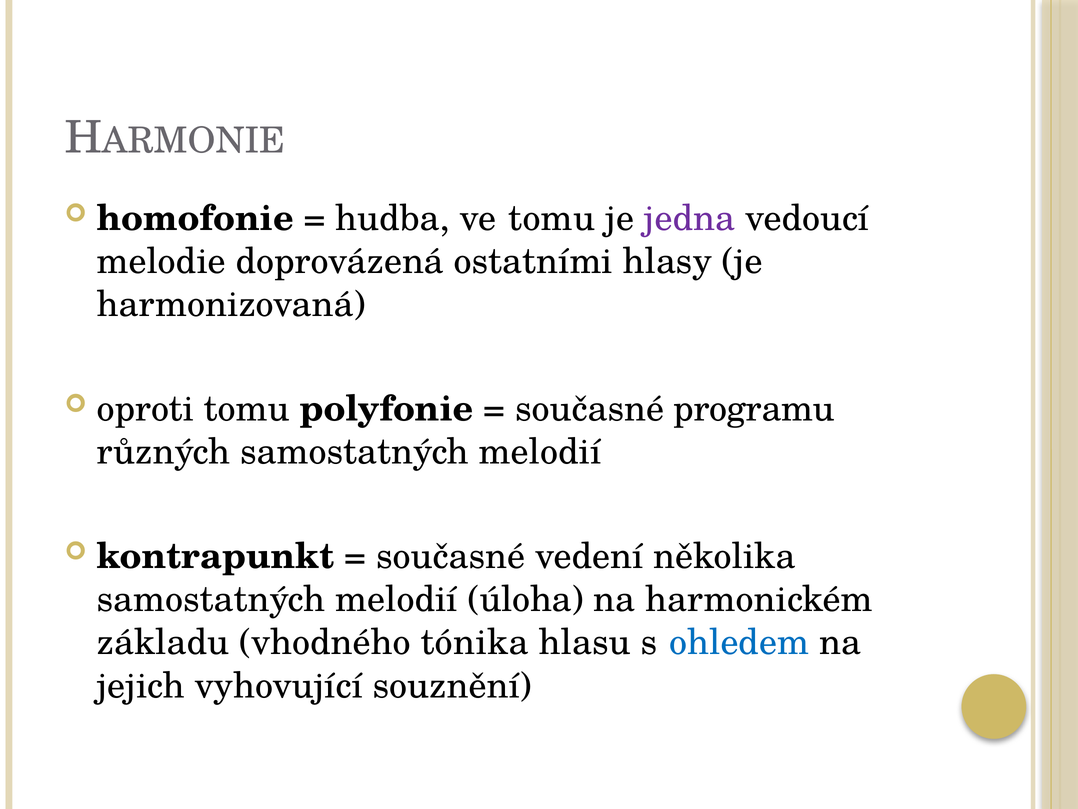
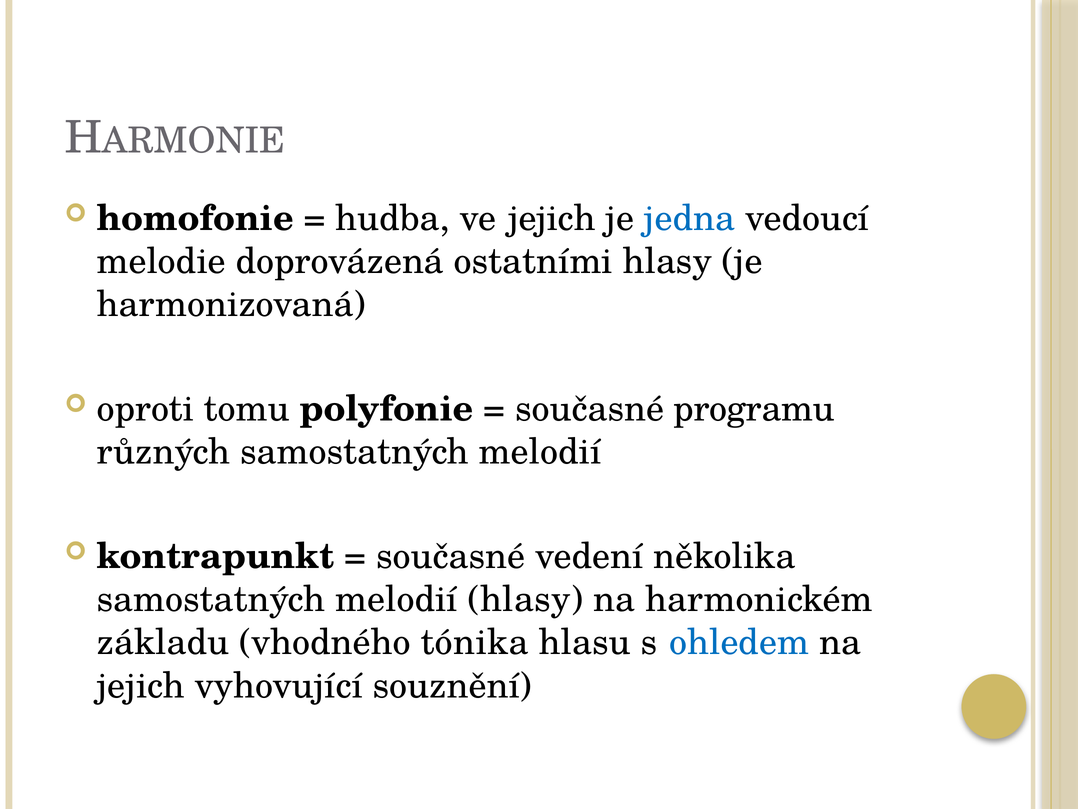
ve tomu: tomu -> jejich
jedna colour: purple -> blue
melodií úloha: úloha -> hlasy
